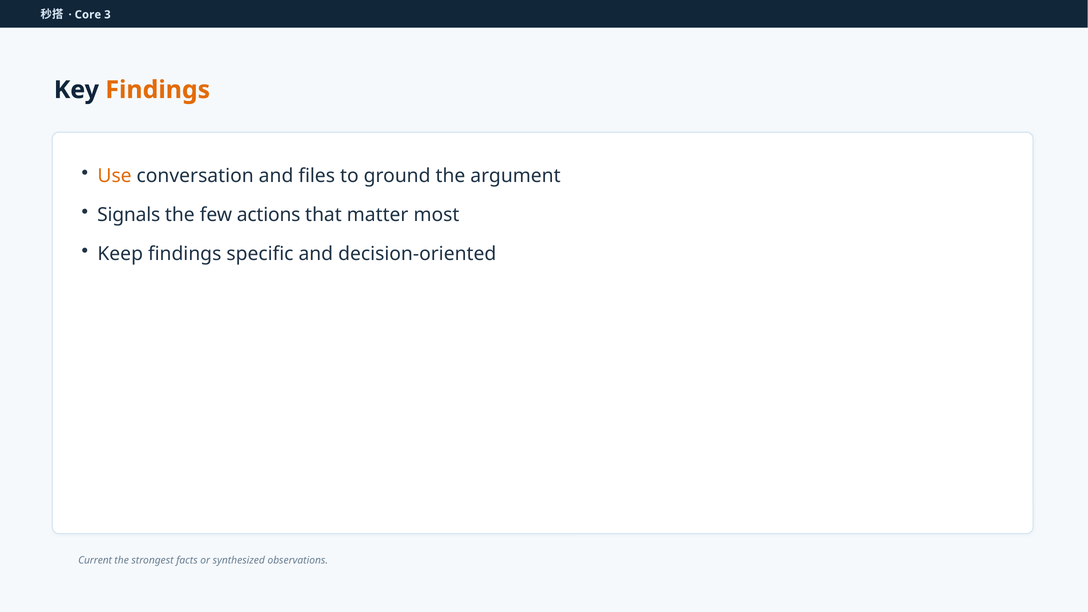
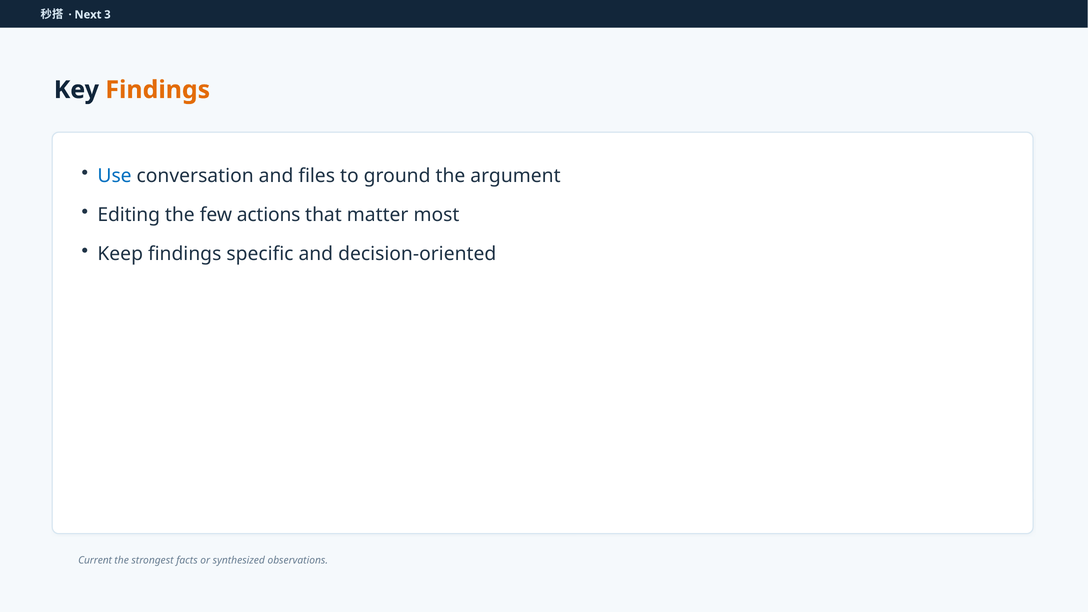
Core: Core -> Next
Use colour: orange -> blue
Signals: Signals -> Editing
